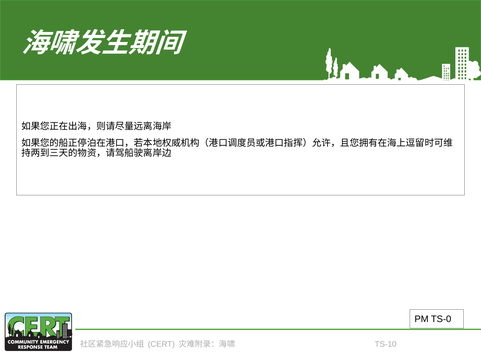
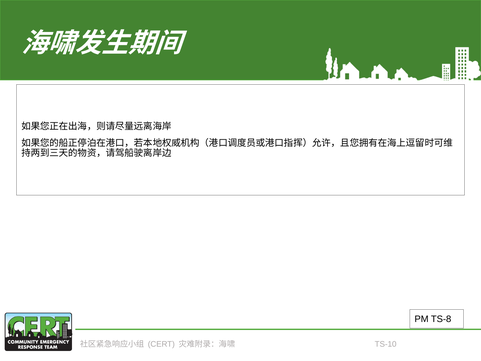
TS-0: TS-0 -> TS-8
